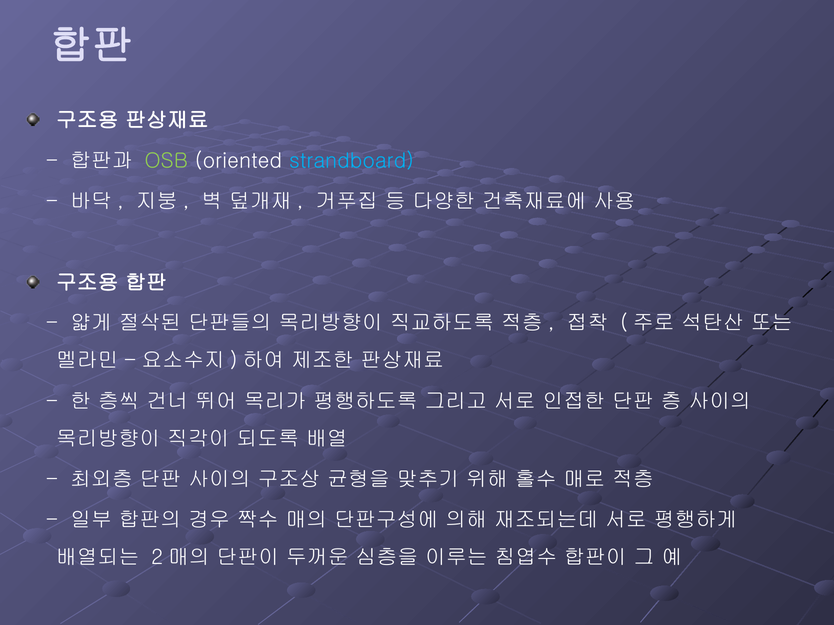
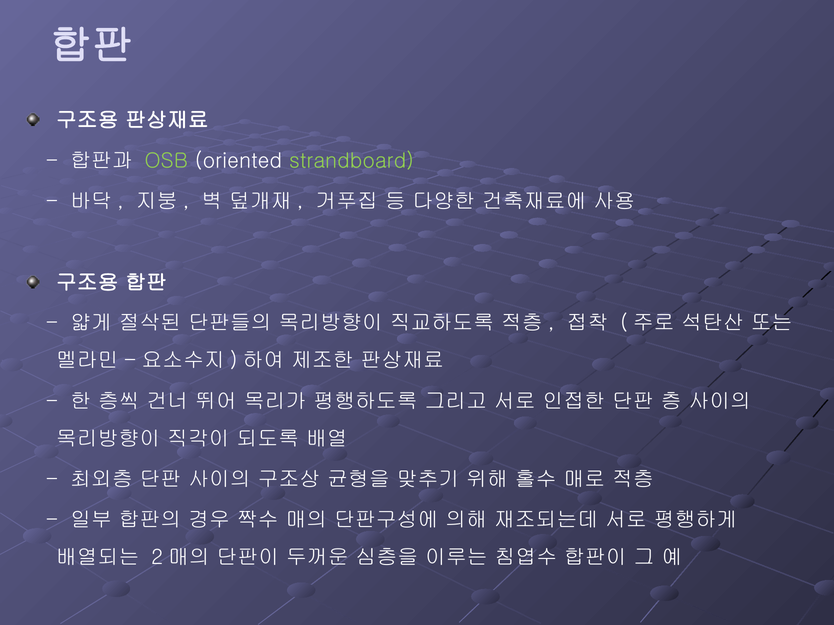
strandboard colour: light blue -> light green
